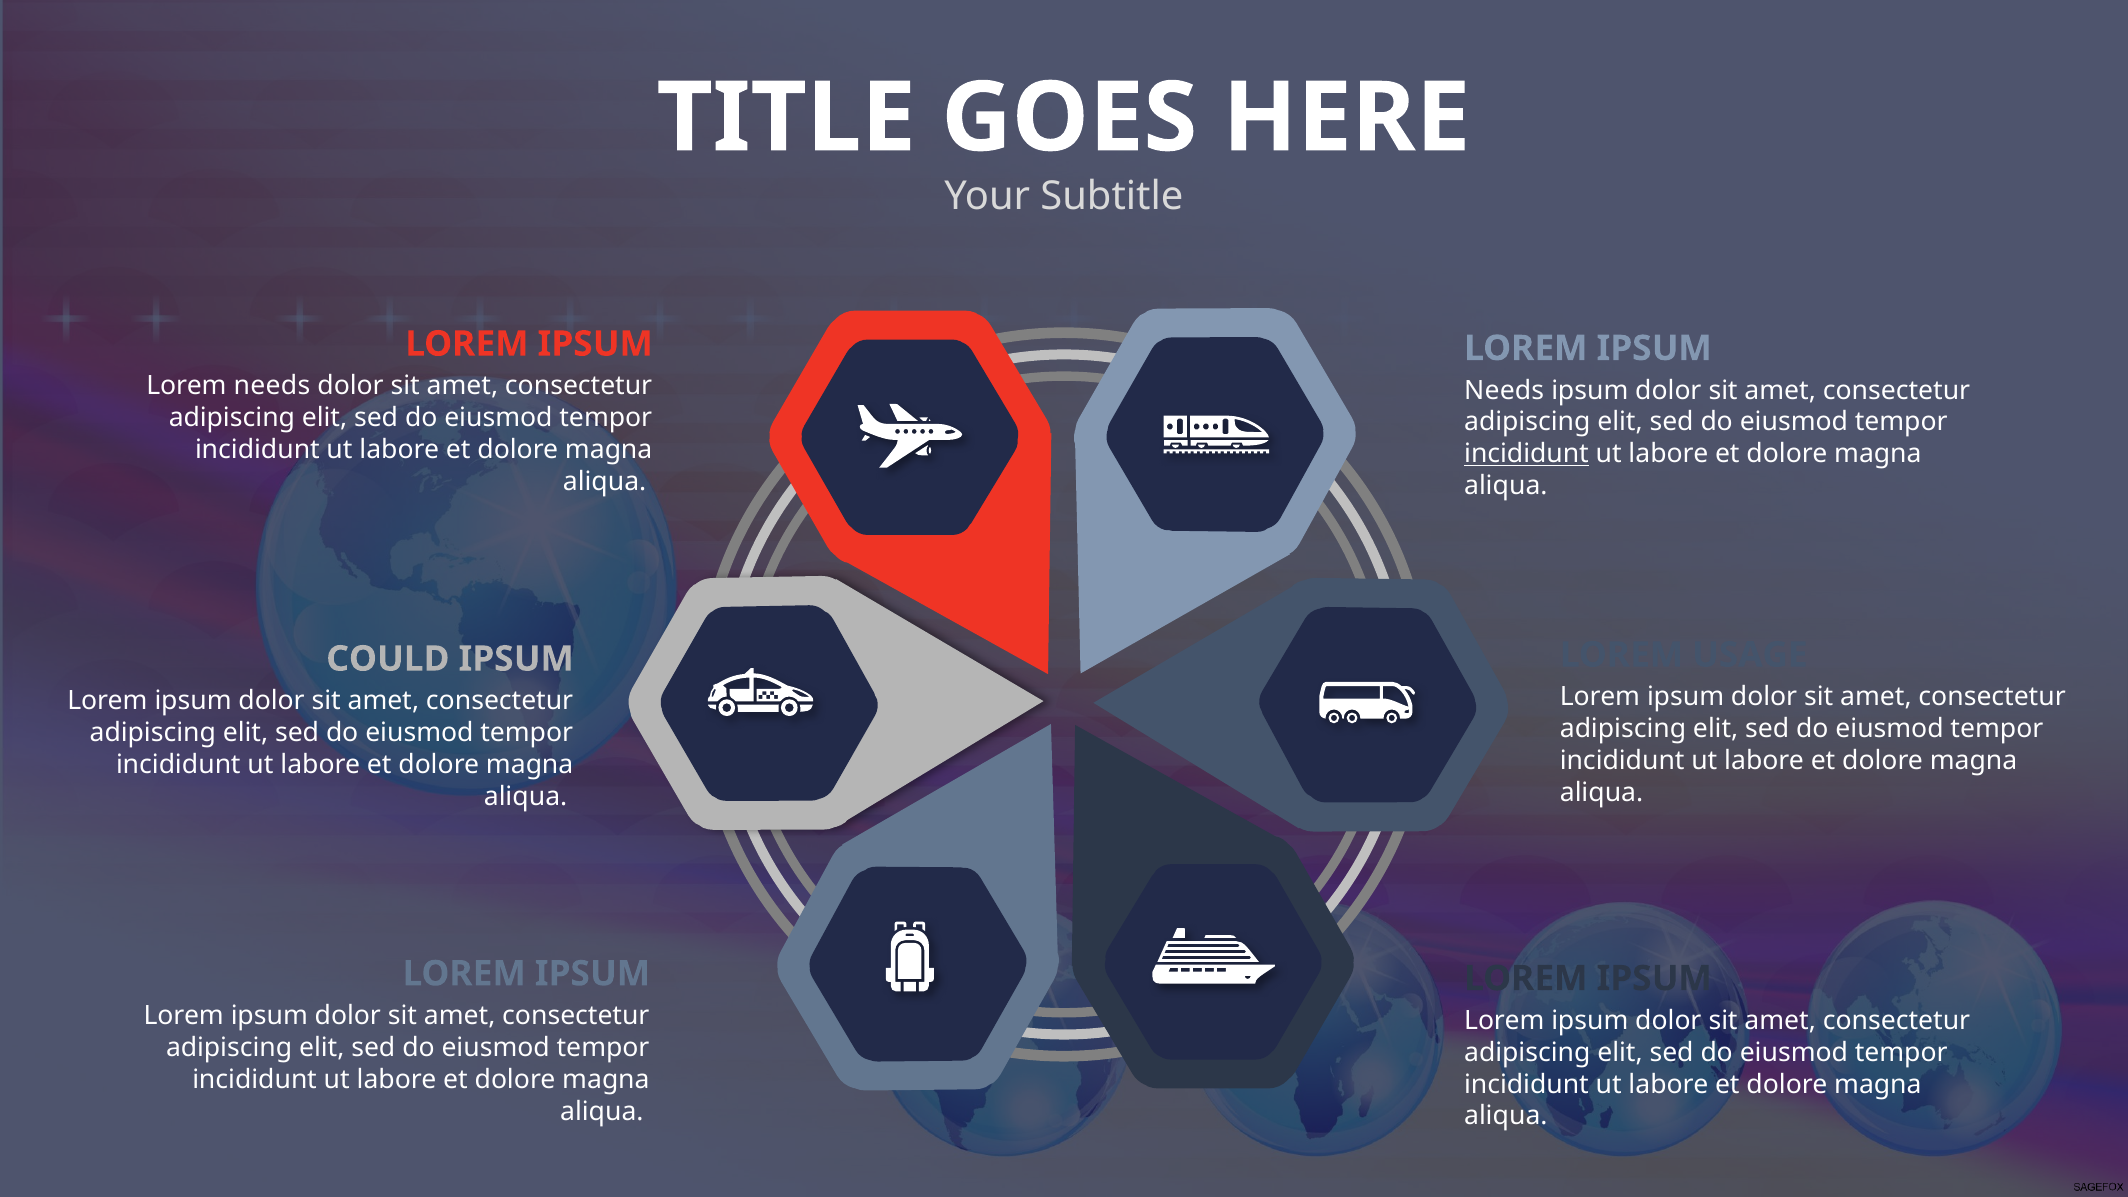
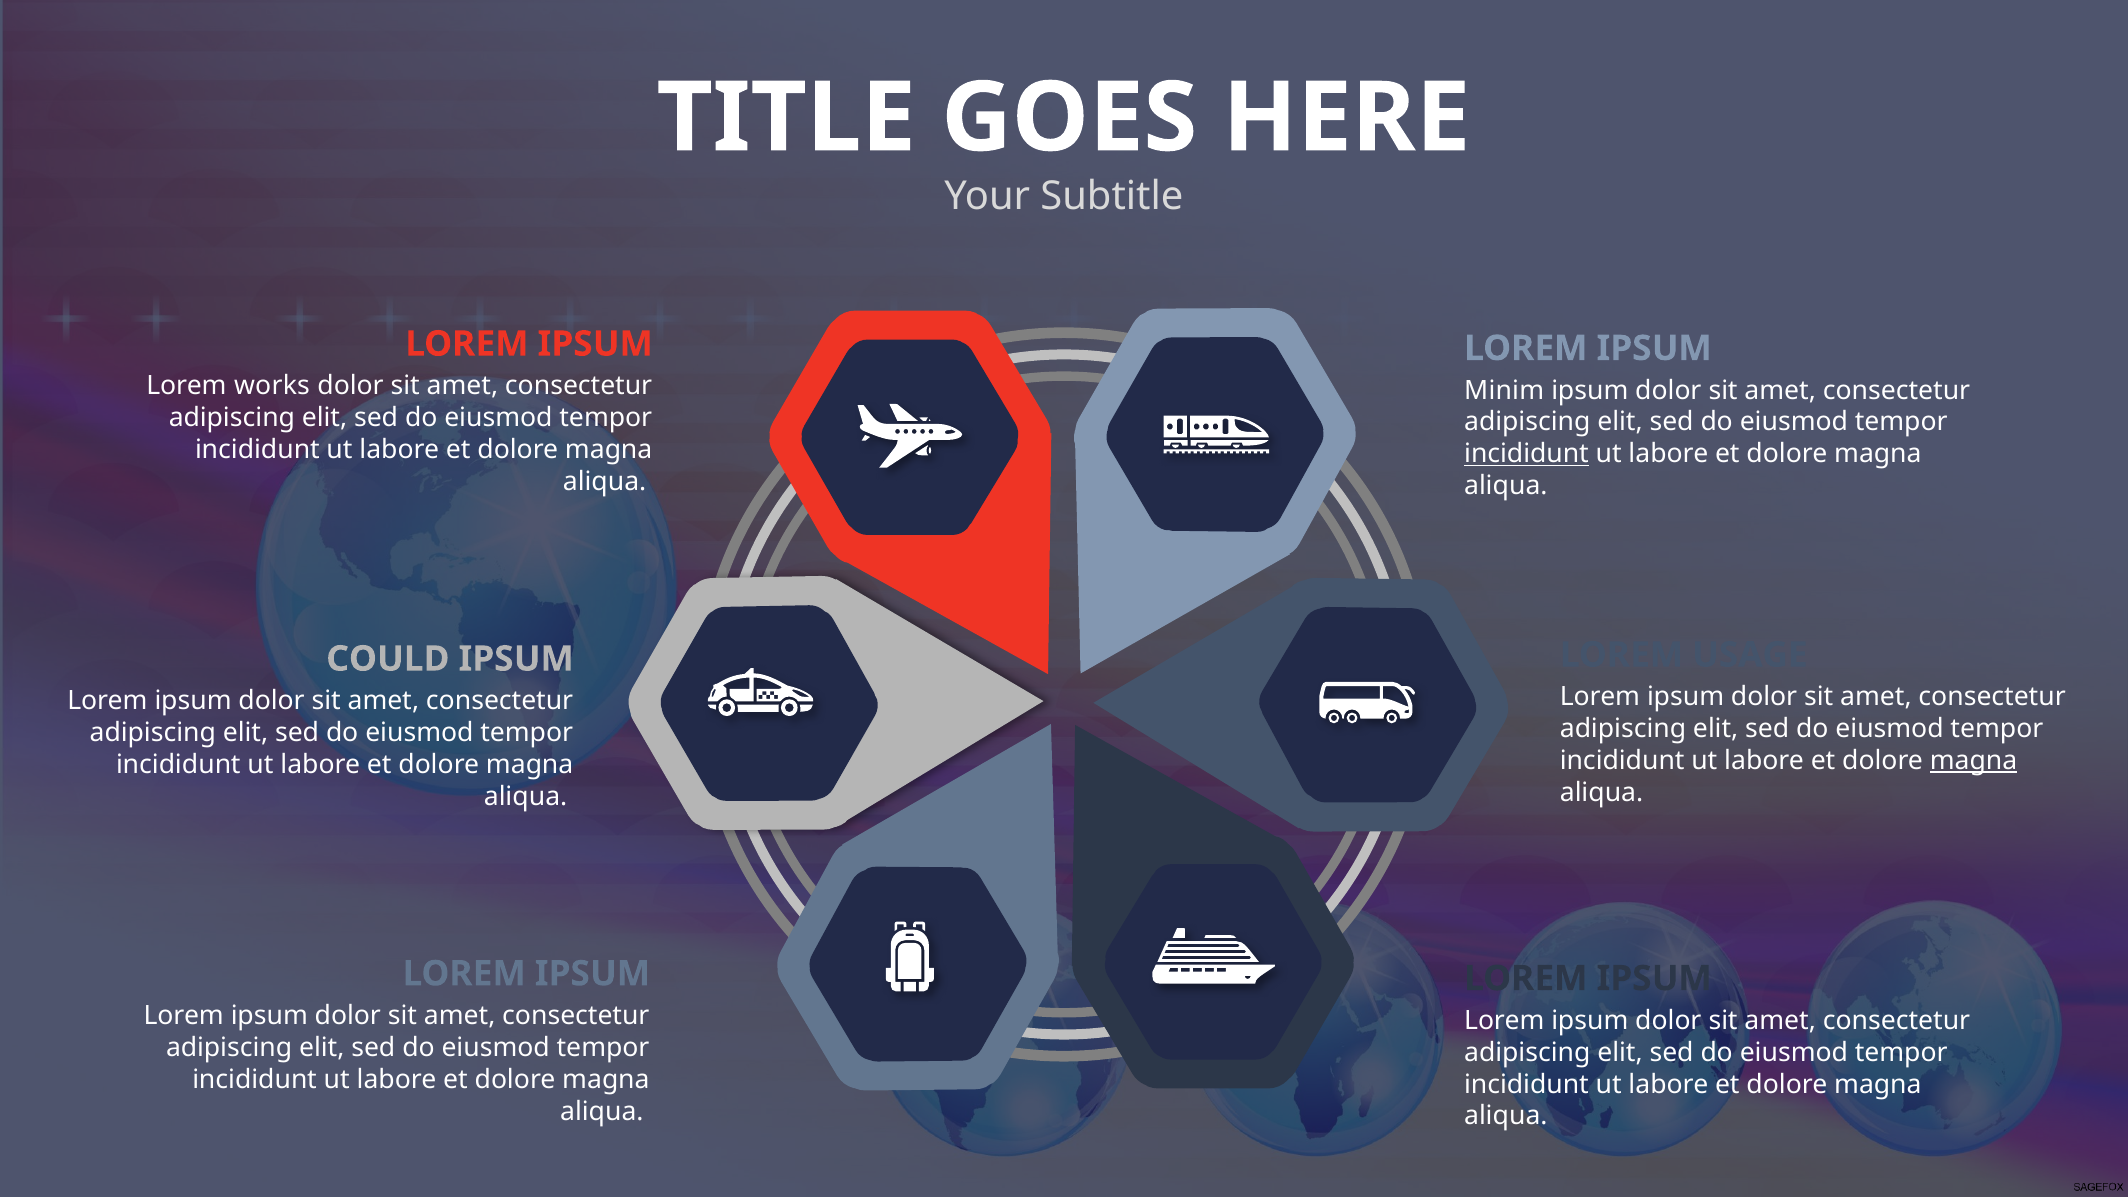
Lorem needs: needs -> works
Needs at (1504, 390): Needs -> Minim
magna at (1973, 761) underline: none -> present
